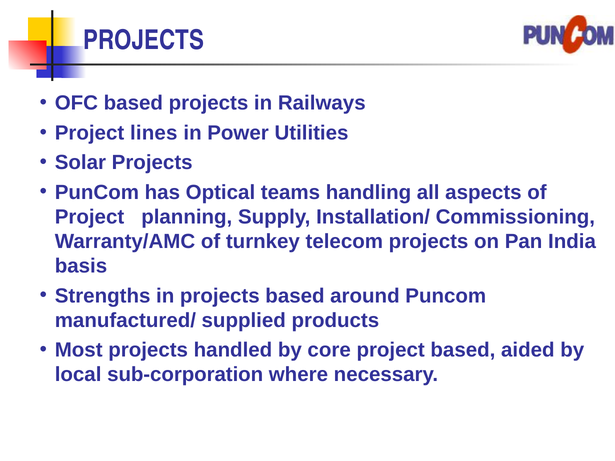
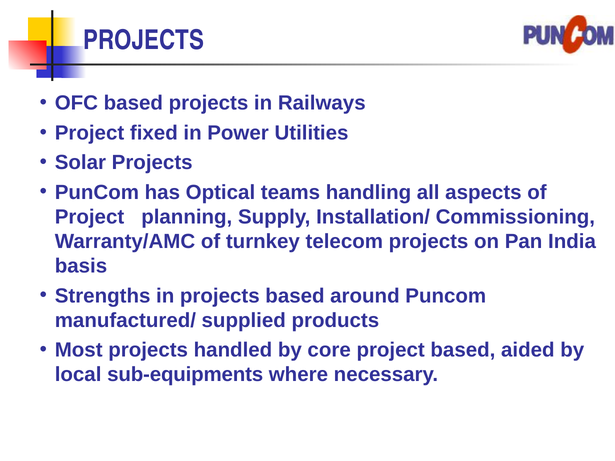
lines: lines -> fixed
sub-corporation: sub-corporation -> sub-equipments
